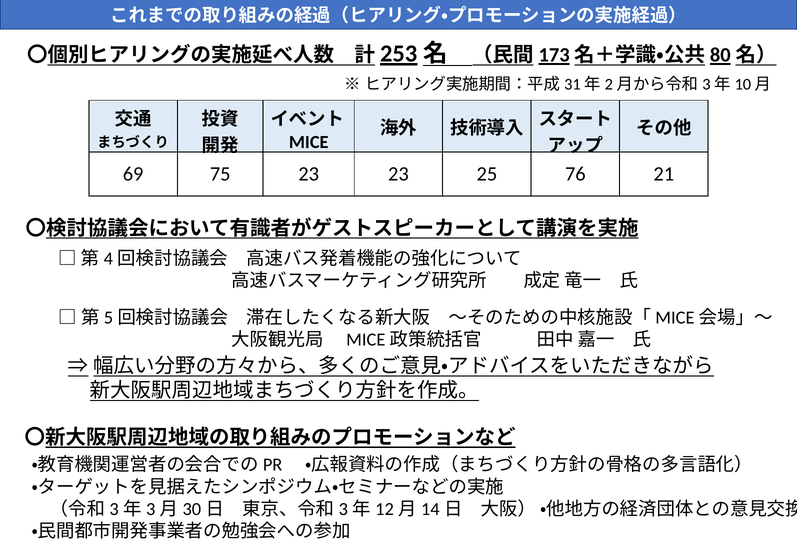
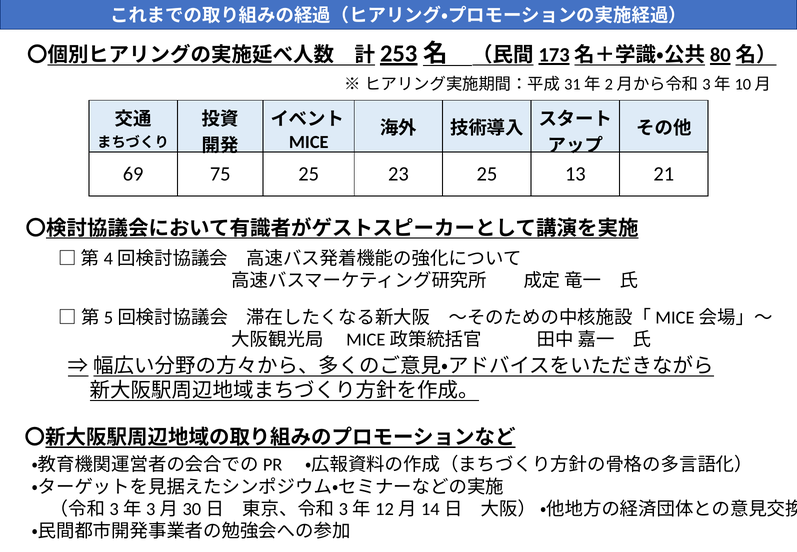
75 23: 23 -> 25
76: 76 -> 13
